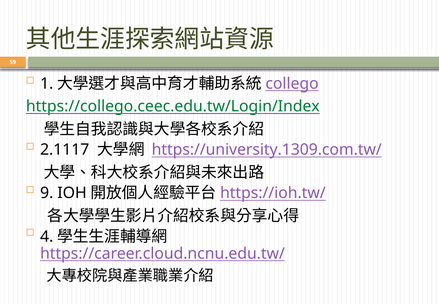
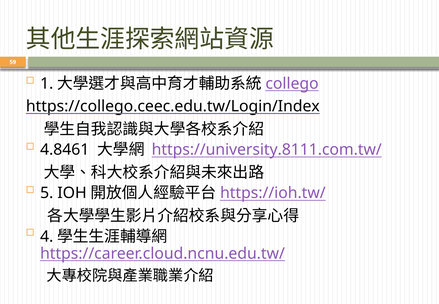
https://collego.ceec.edu.tw/Login/Index colour: green -> black
2.1117: 2.1117 -> 4.8461
https://university.1309.com.tw/: https://university.1309.com.tw/ -> https://university.8111.com.tw/
9: 9 -> 5
